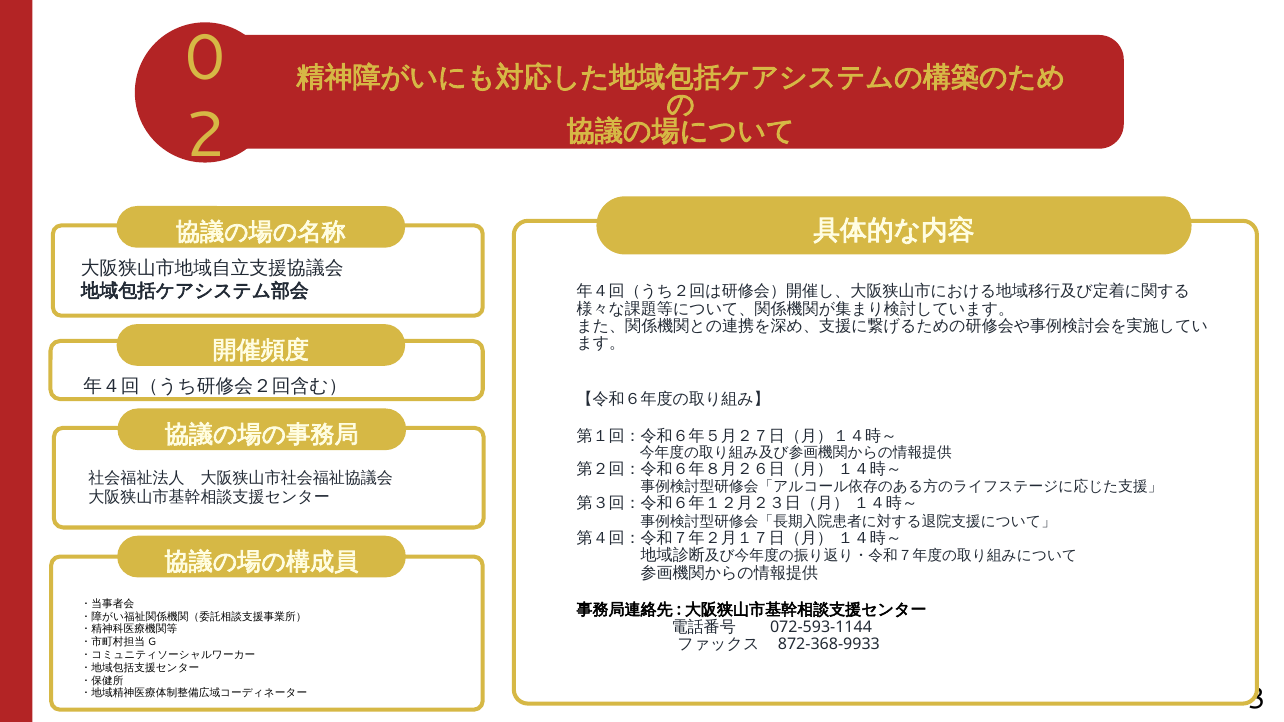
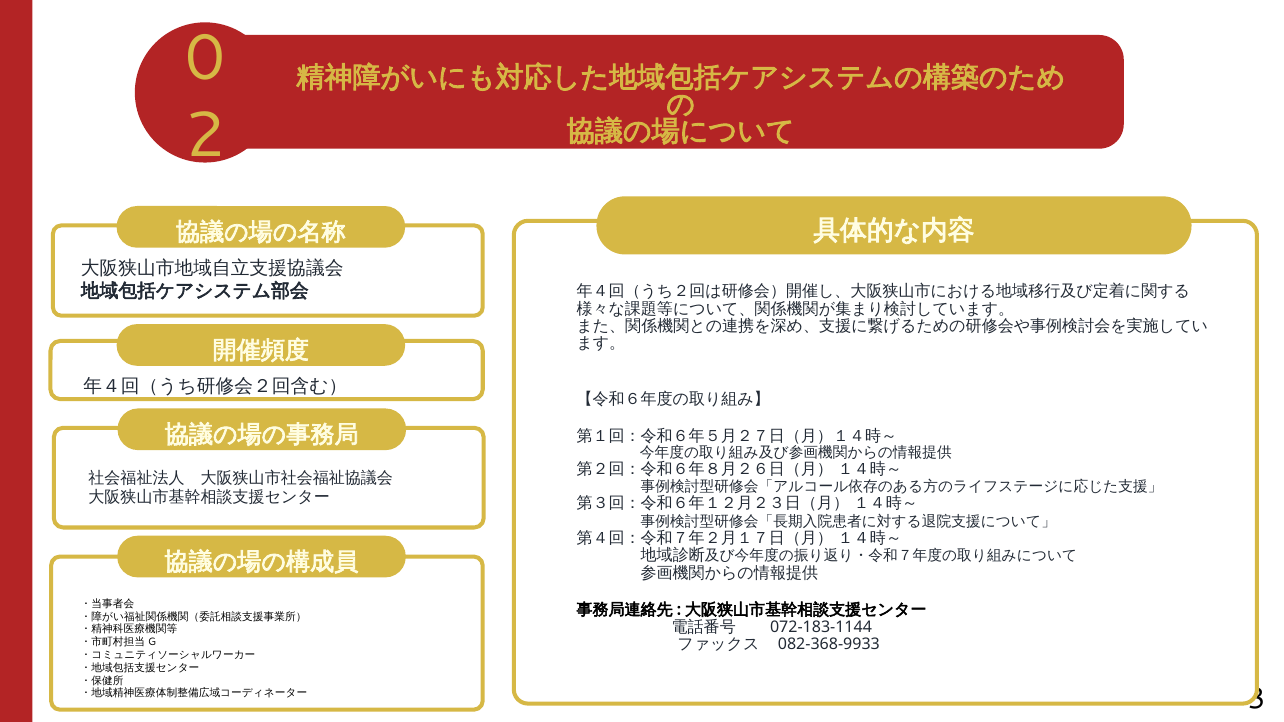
072-593-1144: 072-593-1144 -> 072-183-1144
872-368-9933: 872-368-9933 -> 082-368-9933
